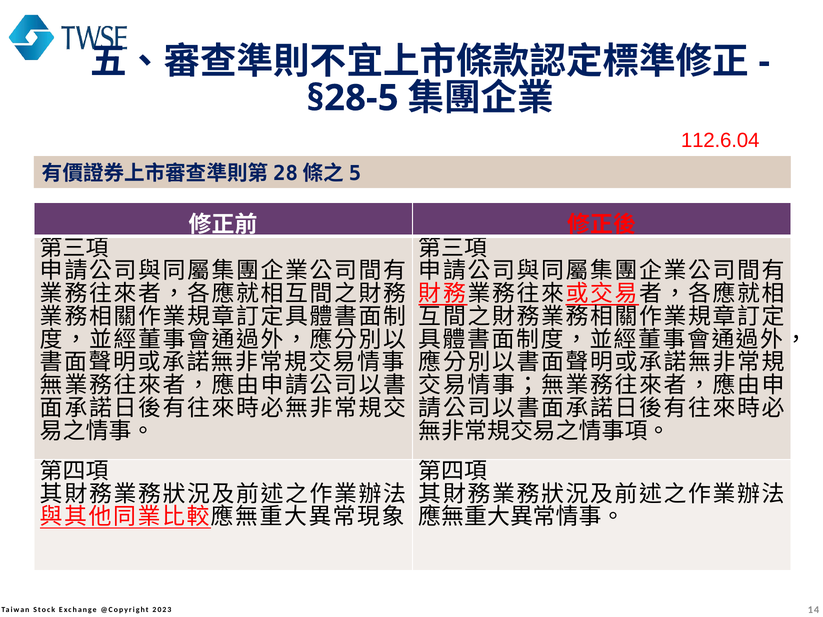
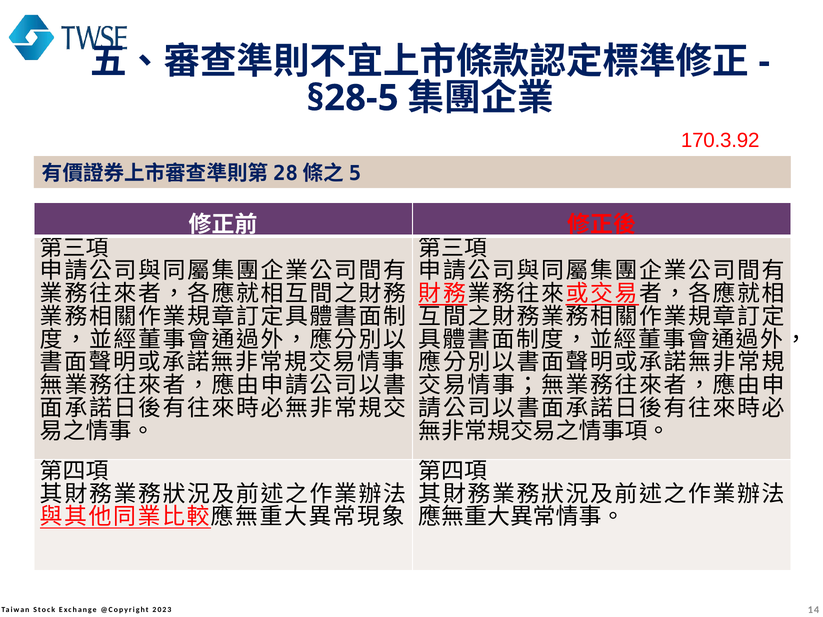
112.6.04: 112.6.04 -> 170.3.92
